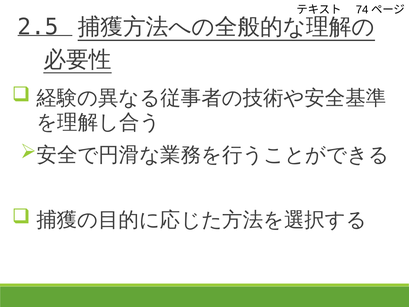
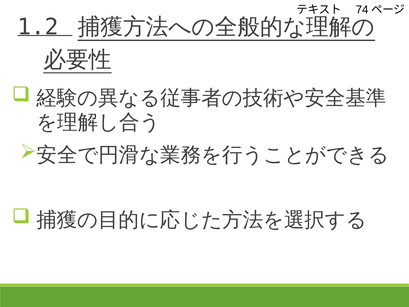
2.5: 2.5 -> 1.2
